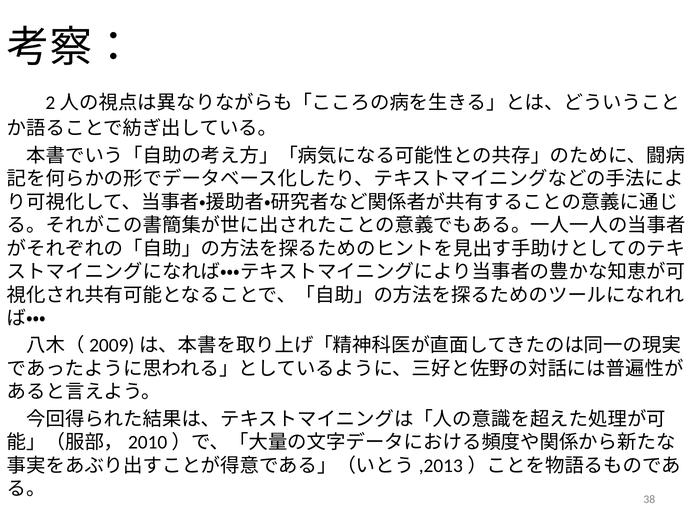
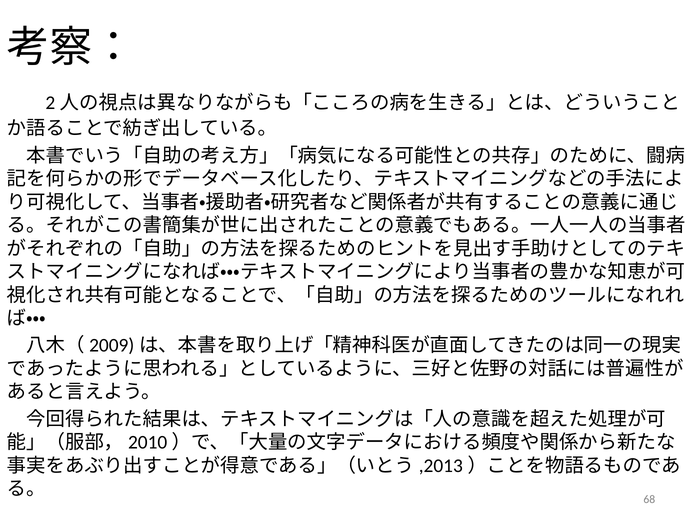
38: 38 -> 68
